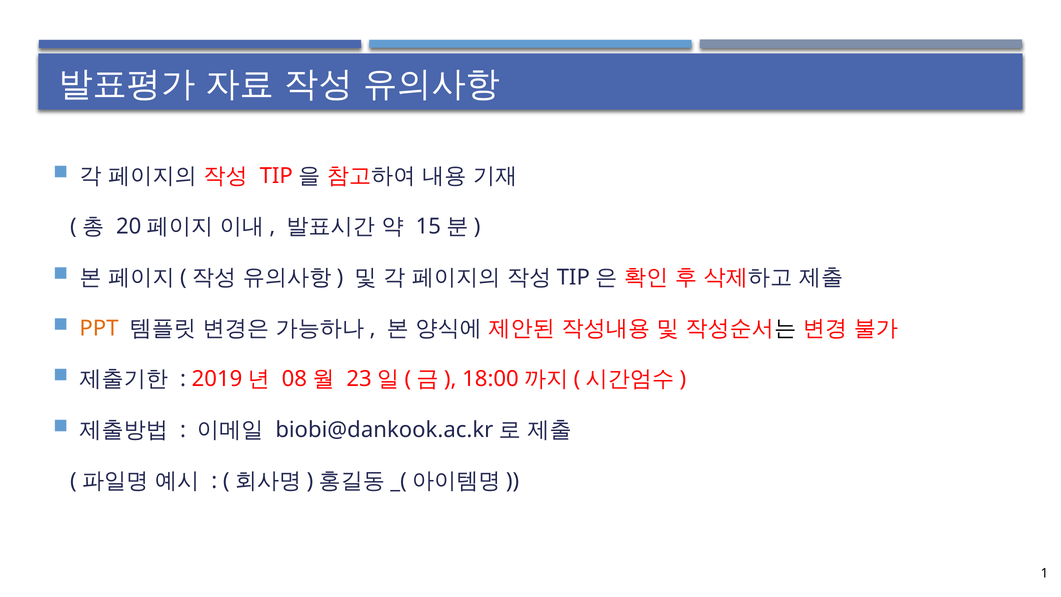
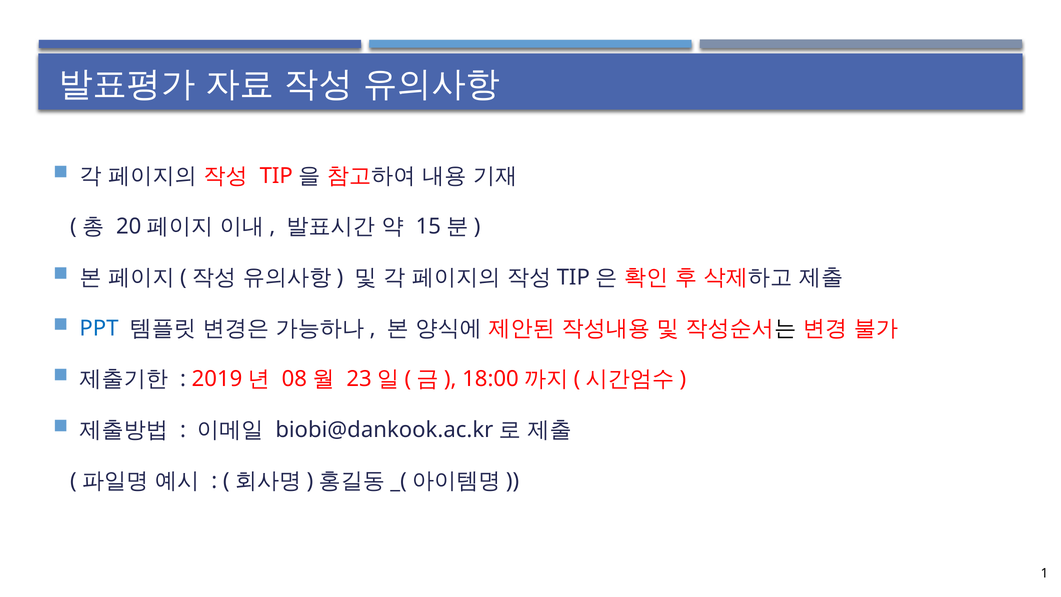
PPT colour: orange -> blue
